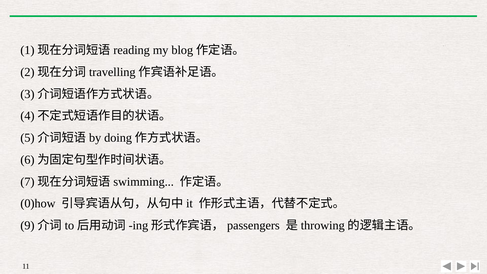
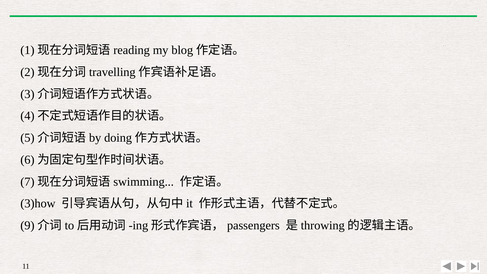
0)how: 0)how -> 3)how
